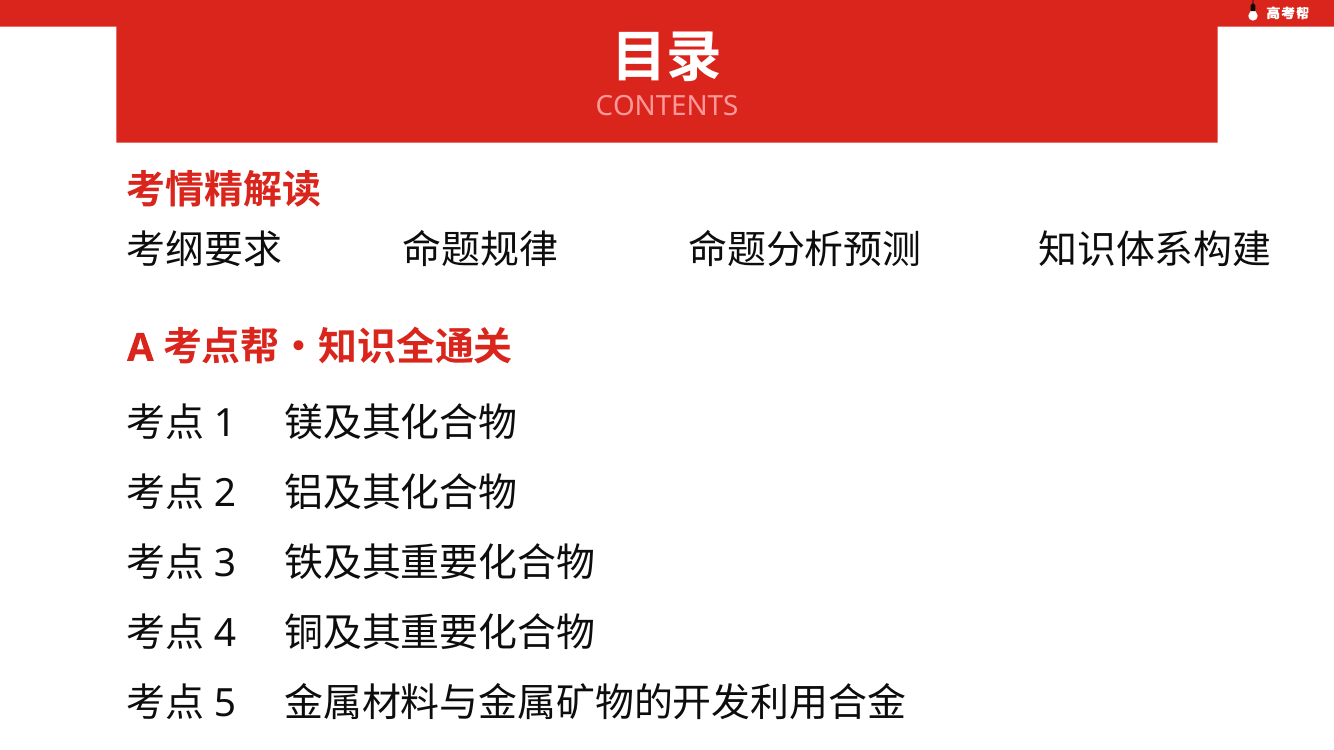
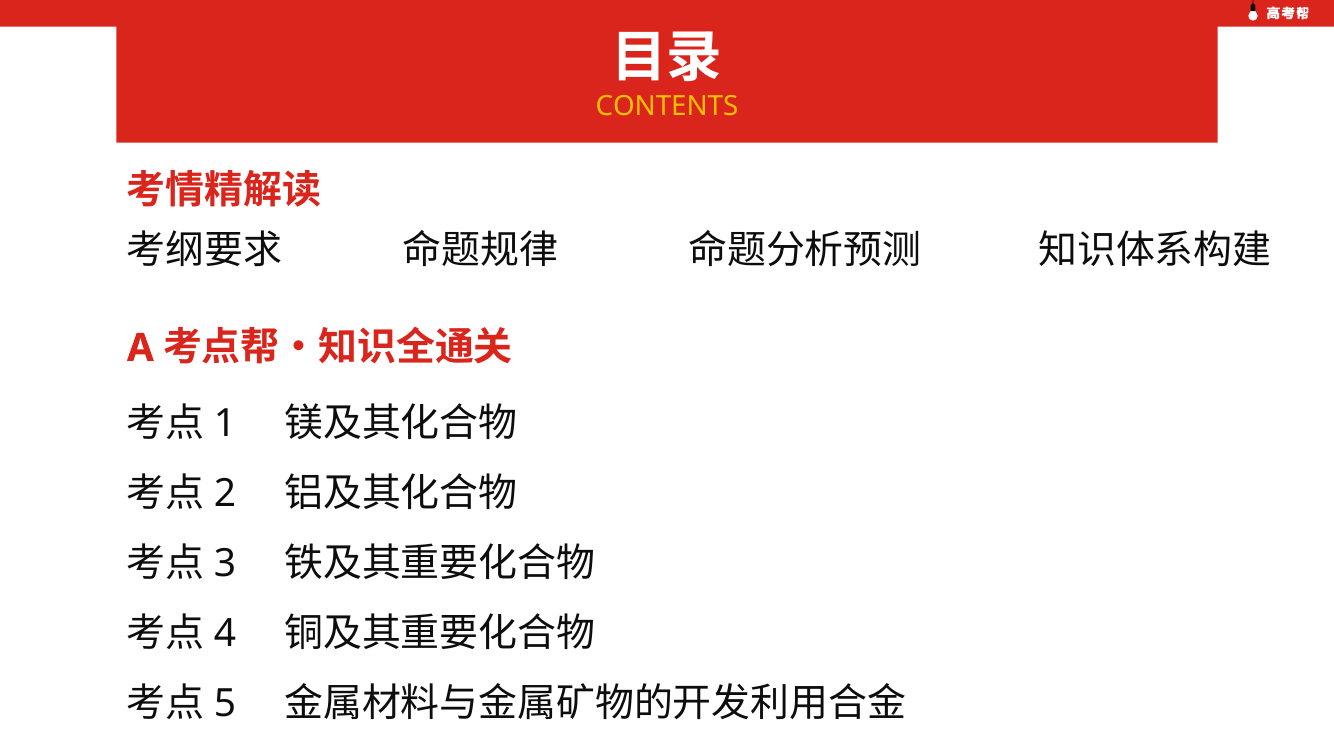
CONTENTS colour: pink -> yellow
